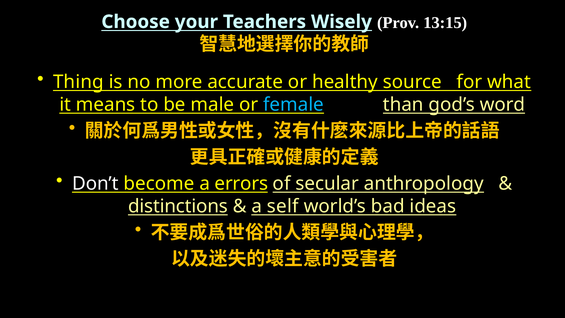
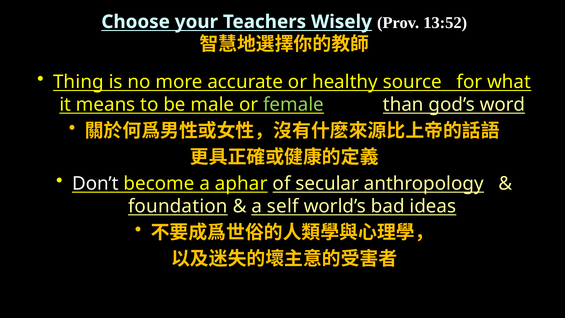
13:15: 13:15 -> 13:52
female colour: light blue -> light green
errors: errors -> aphar
distinctions: distinctions -> foundation
